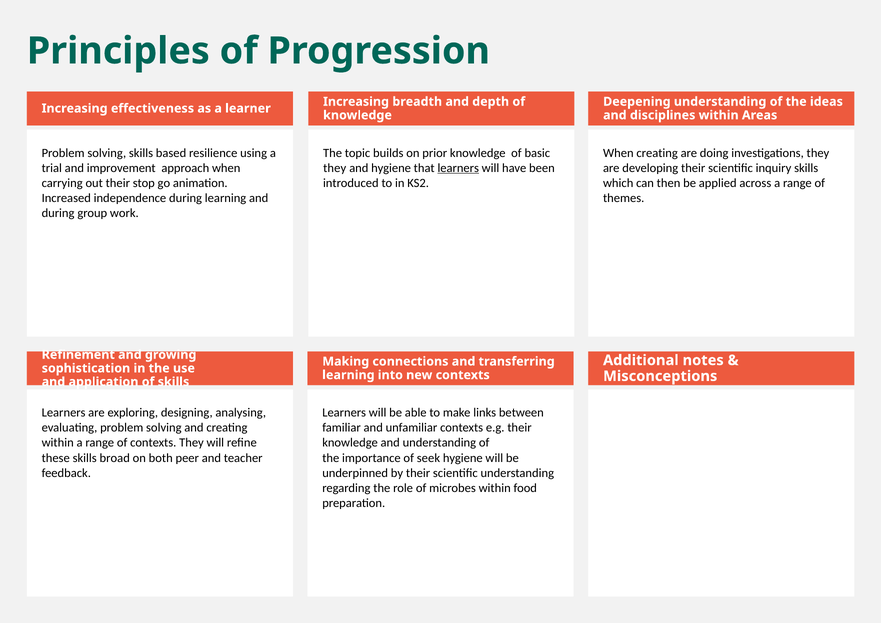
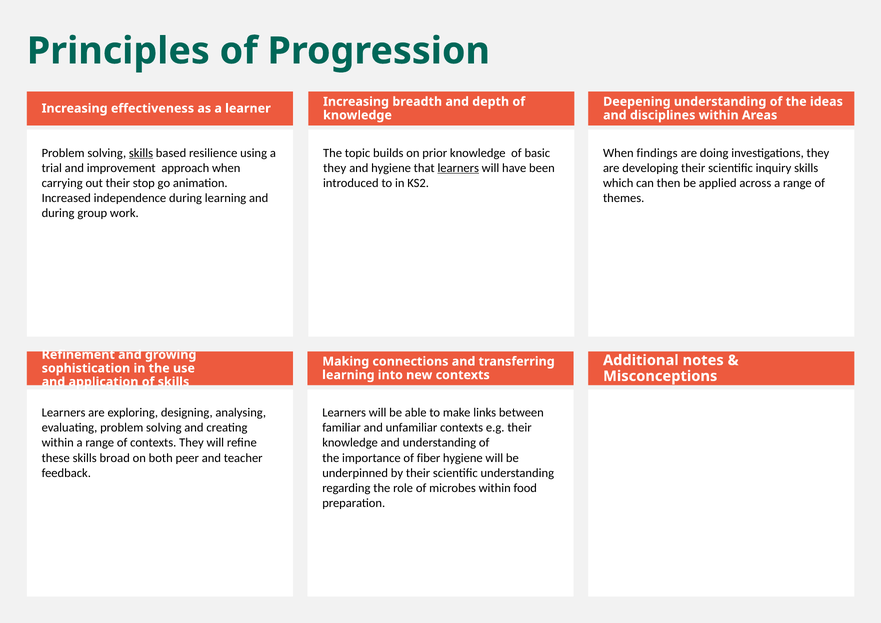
skills at (141, 153) underline: none -> present
When creating: creating -> findings
seek: seek -> fiber
